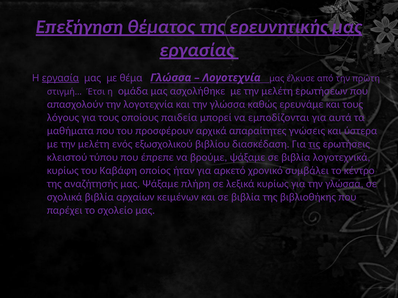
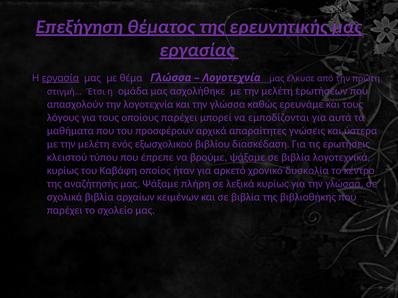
οποίους παιδεία: παιδεία -> παρέχει
τις underline: present -> none
συμβάλει: συμβάλει -> δυσκολία
